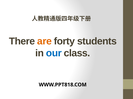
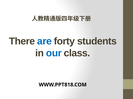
are colour: orange -> blue
